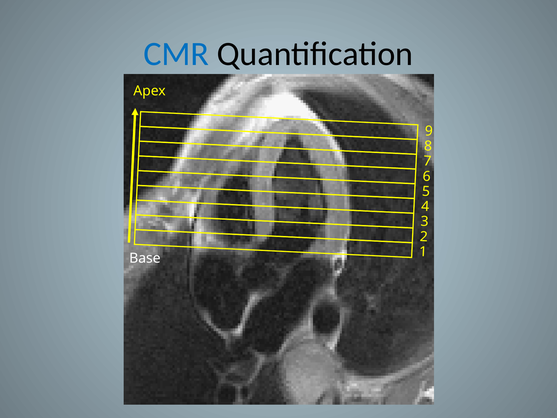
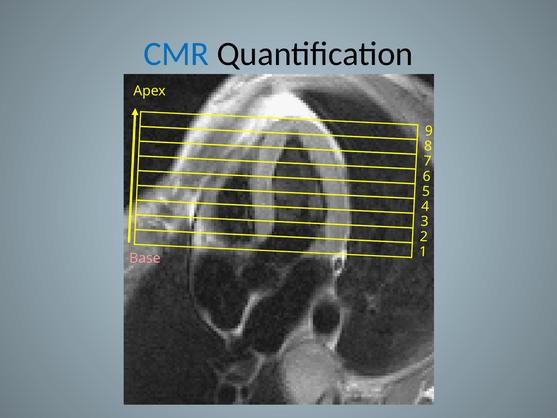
Base colour: white -> pink
